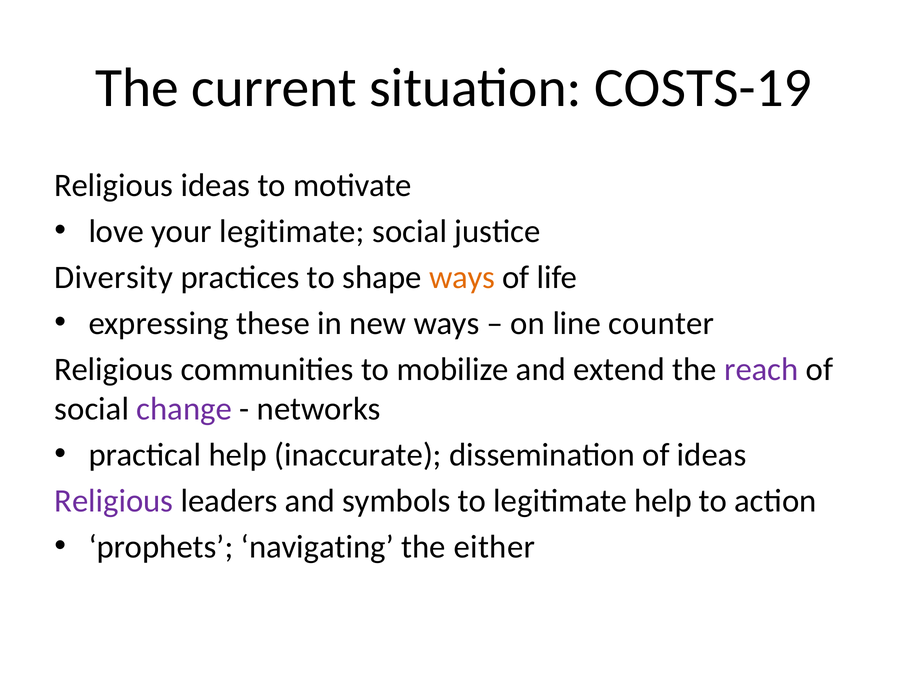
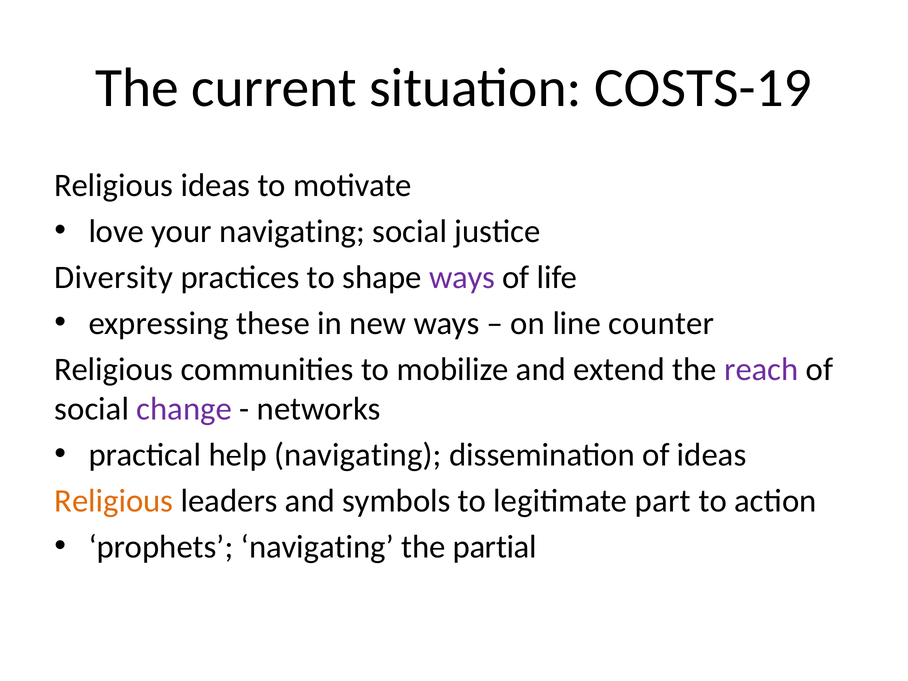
your legitimate: legitimate -> navigating
ways at (462, 277) colour: orange -> purple
help inaccurate: inaccurate -> navigating
Religious at (114, 501) colour: purple -> orange
legitimate help: help -> part
either: either -> partial
